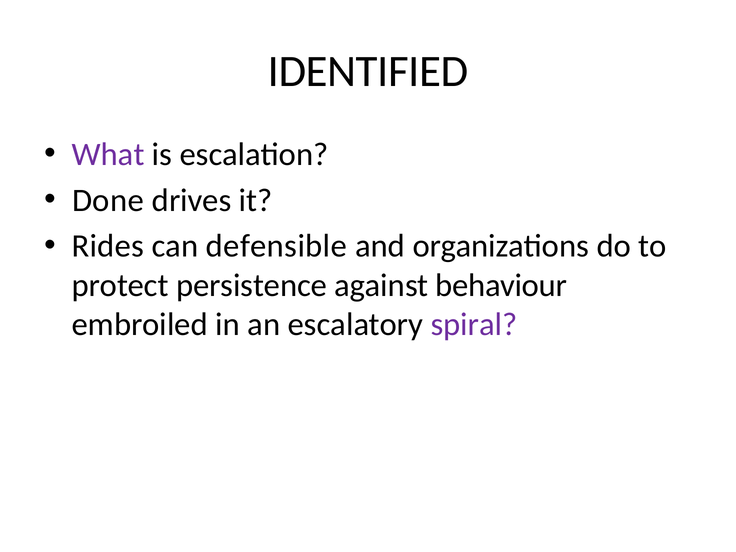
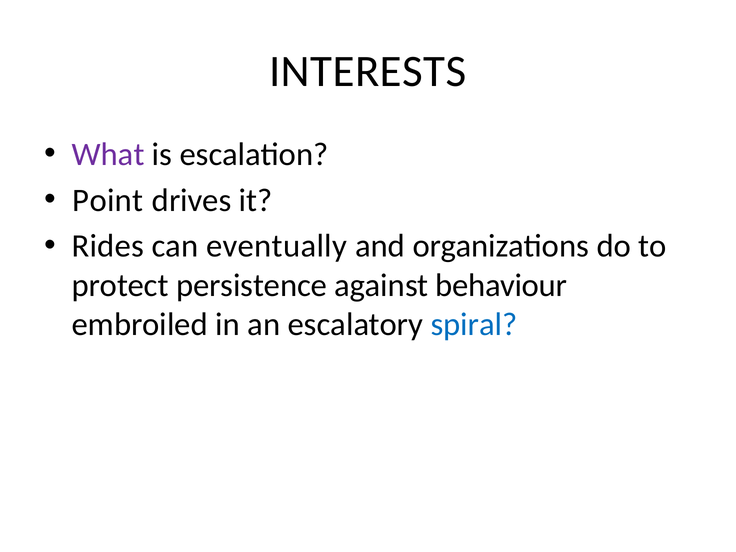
IDENTIFIED: IDENTIFIED -> INTERESTS
Done: Done -> Point
defensible: defensible -> eventually
spiral colour: purple -> blue
